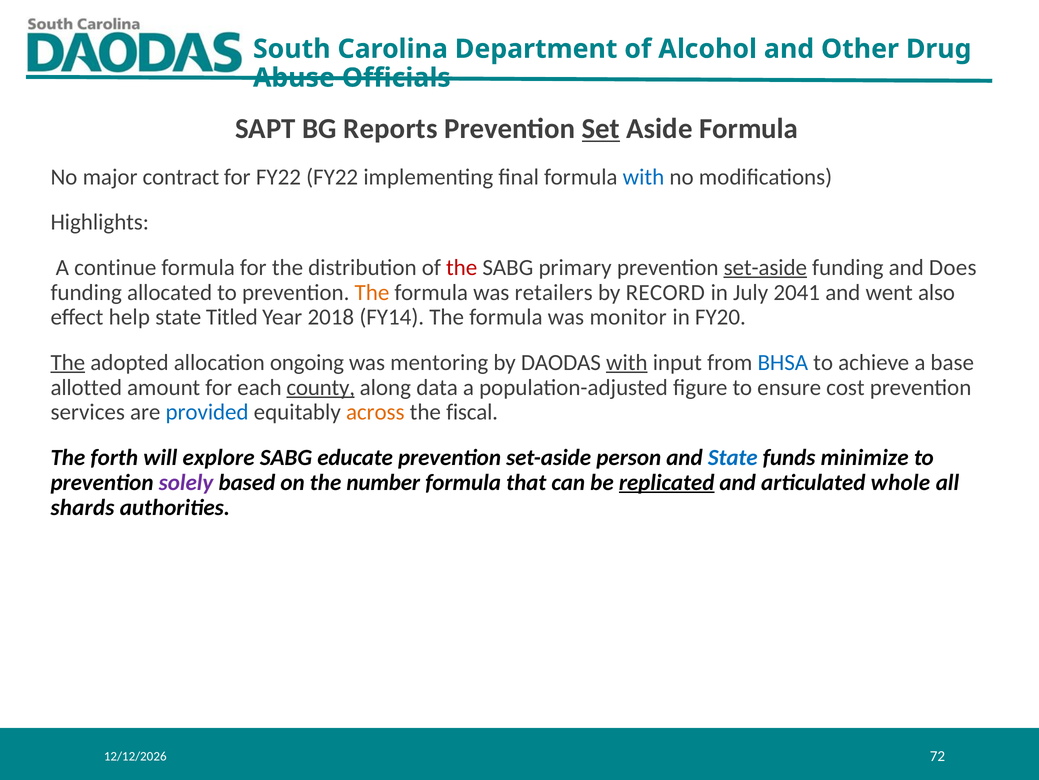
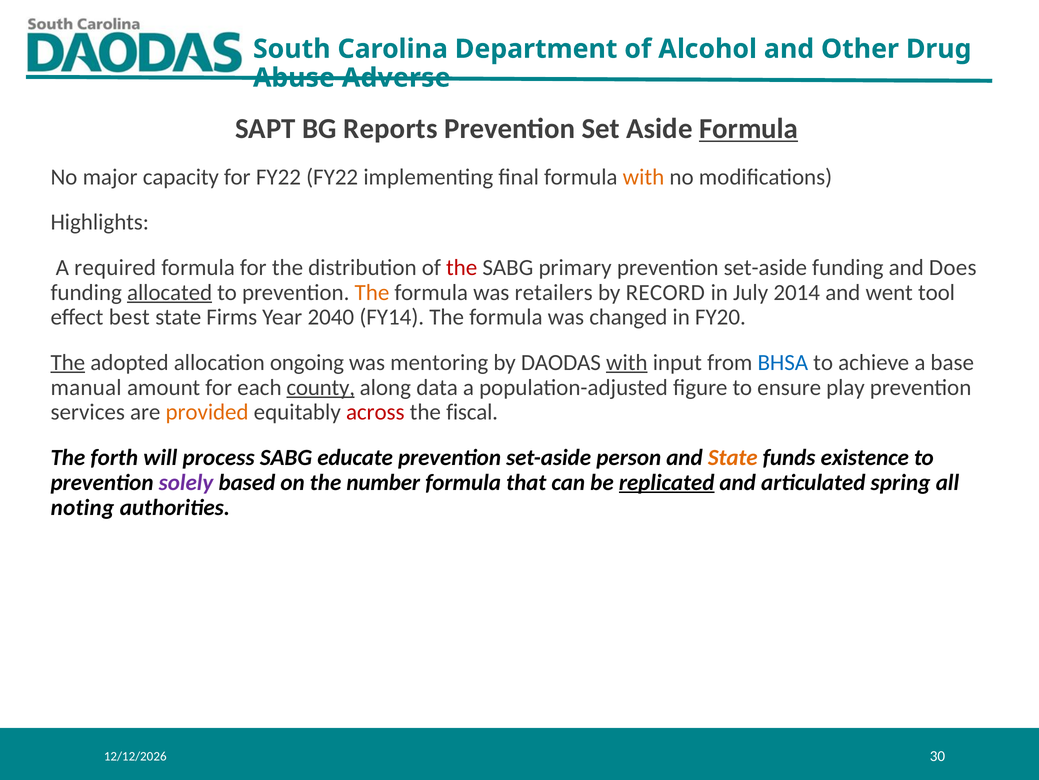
Officials: Officials -> Adverse
Set underline: present -> none
Formula at (749, 129) underline: none -> present
contract: contract -> capacity
with at (643, 177) colour: blue -> orange
continue: continue -> required
set-aside at (765, 267) underline: present -> none
allocated underline: none -> present
2041: 2041 -> 2014
also: also -> tool
help: help -> best
Titled: Titled -> Firms
2018: 2018 -> 2040
monitor: monitor -> changed
allotted: allotted -> manual
cost: cost -> play
provided colour: blue -> orange
across colour: orange -> red
explore: explore -> process
State at (733, 457) colour: blue -> orange
minimize: minimize -> existence
whole: whole -> spring
shards: shards -> noting
72: 72 -> 30
